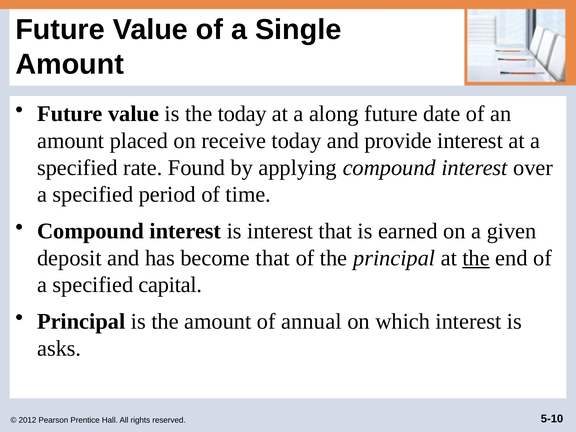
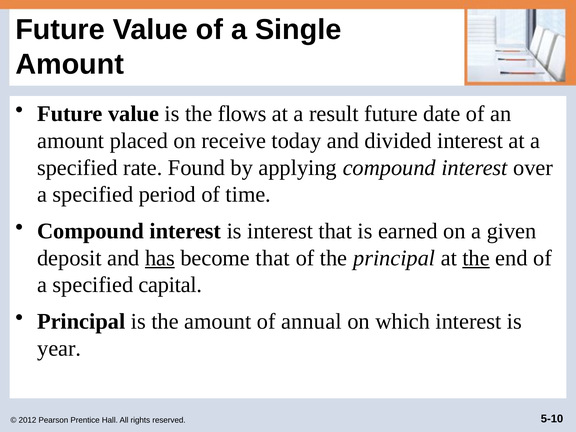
the today: today -> flows
along: along -> result
provide: provide -> divided
has underline: none -> present
asks: asks -> year
